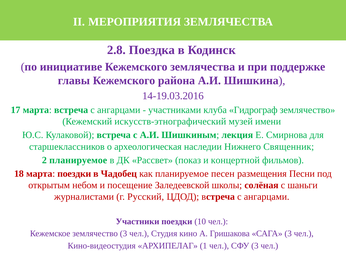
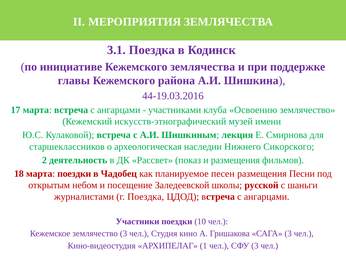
2.8: 2.8 -> 3.1
14-19.03.2016: 14-19.03.2016 -> 44-19.03.2016
Гидрограф: Гидрограф -> Освоению
Священник: Священник -> Сикорского
2 планируемое: планируемое -> деятельность
и концертной: концертной -> размещения
солёная: солёная -> русской
г Русский: Русский -> Поездка
